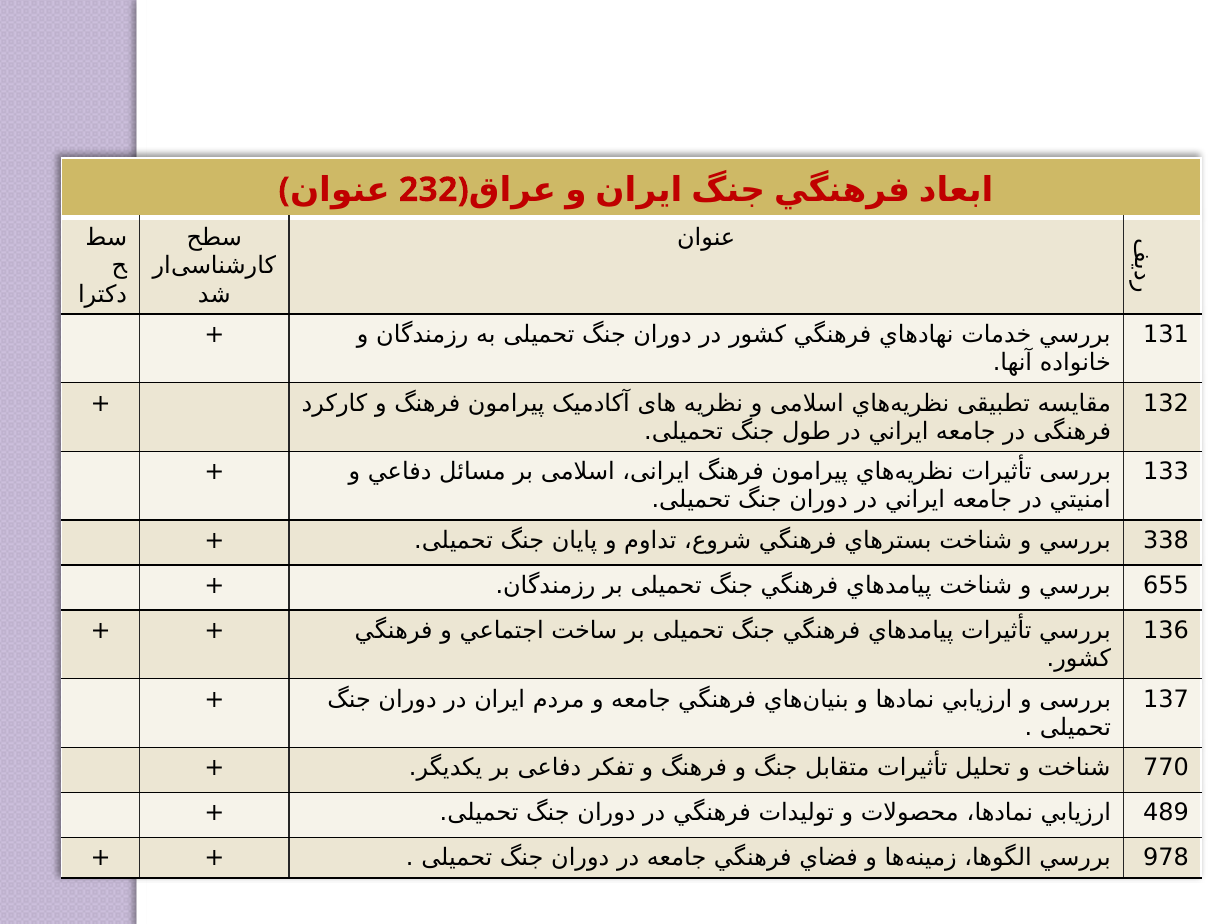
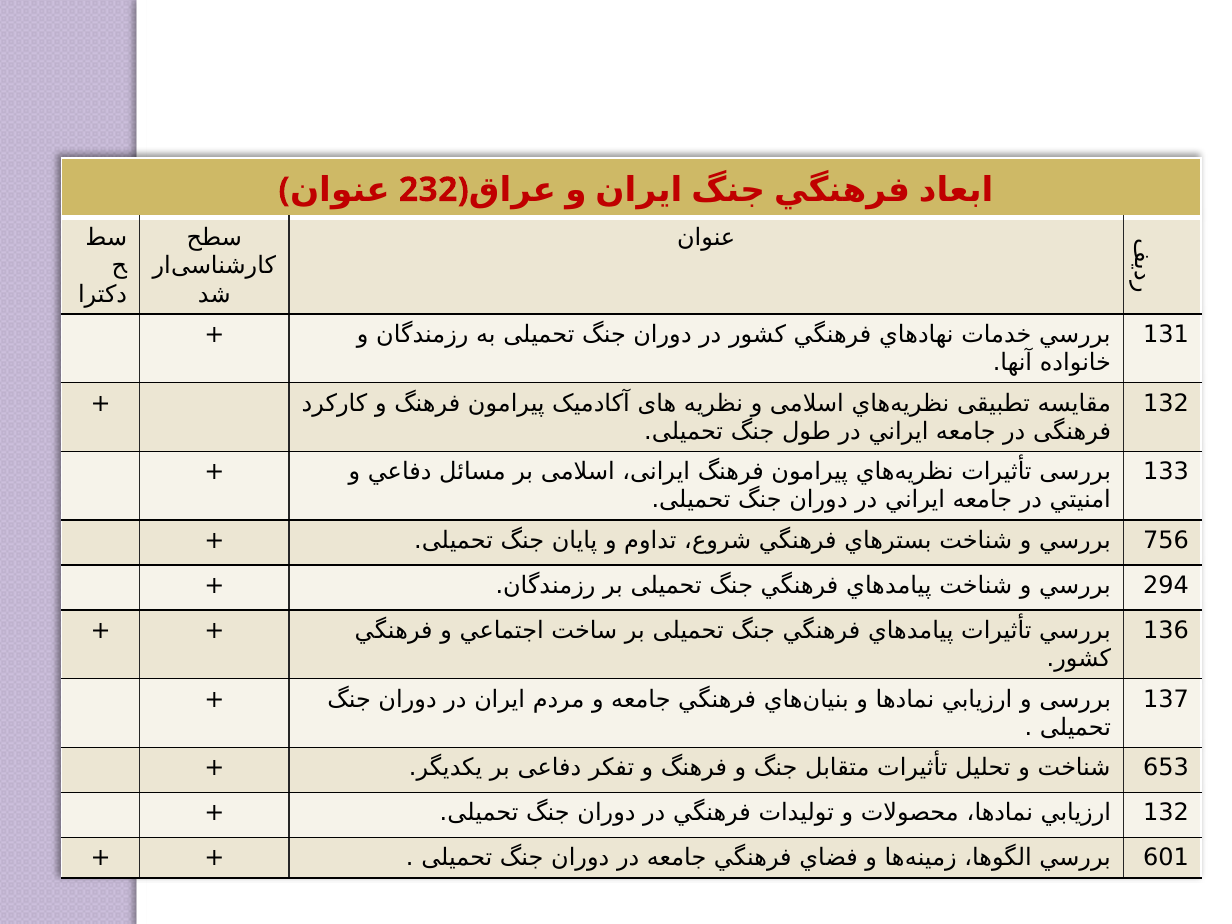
338: 338 -> 756
655: 655 -> 294
770: 770 -> 653
489 at (1166, 813): 489 -> 132
978: 978 -> 601
